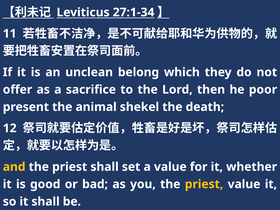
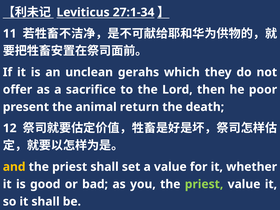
belong: belong -> gerahs
shekel: shekel -> return
priest at (204, 184) colour: yellow -> light green
